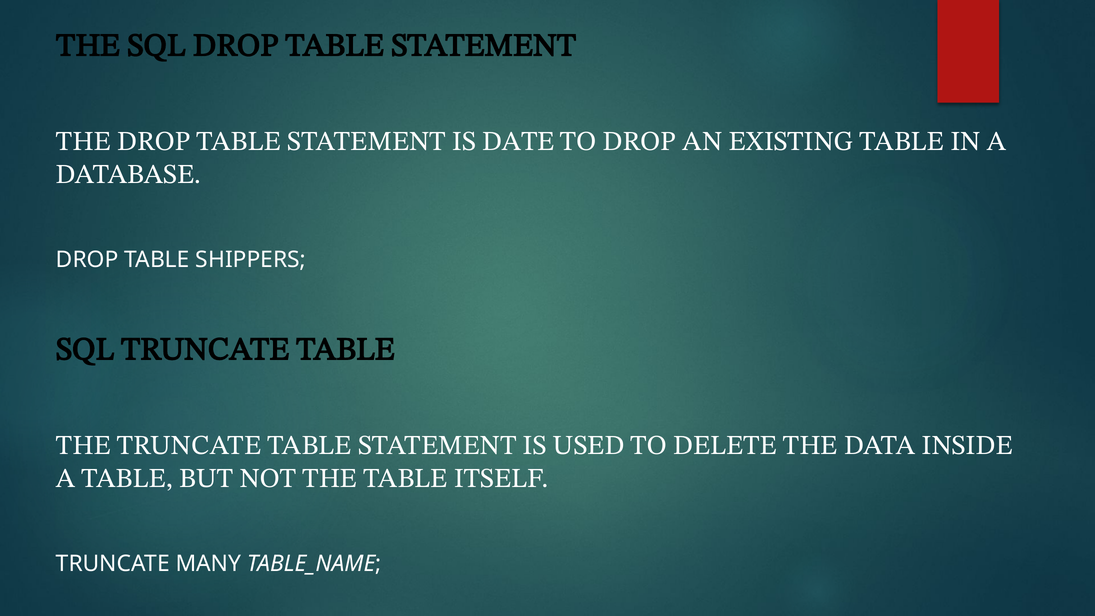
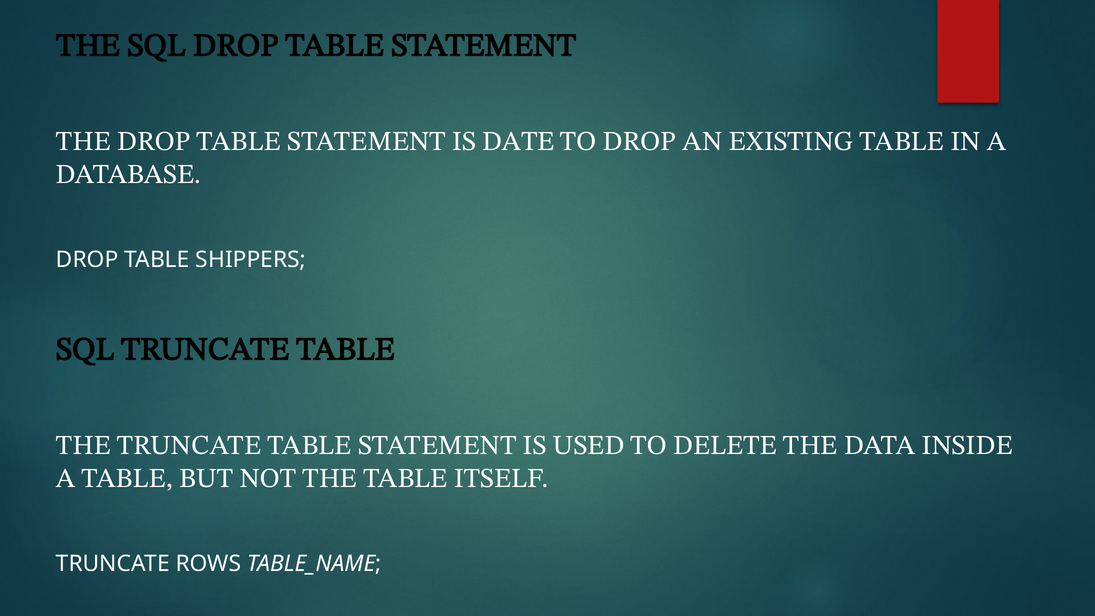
MANY: MANY -> ROWS
